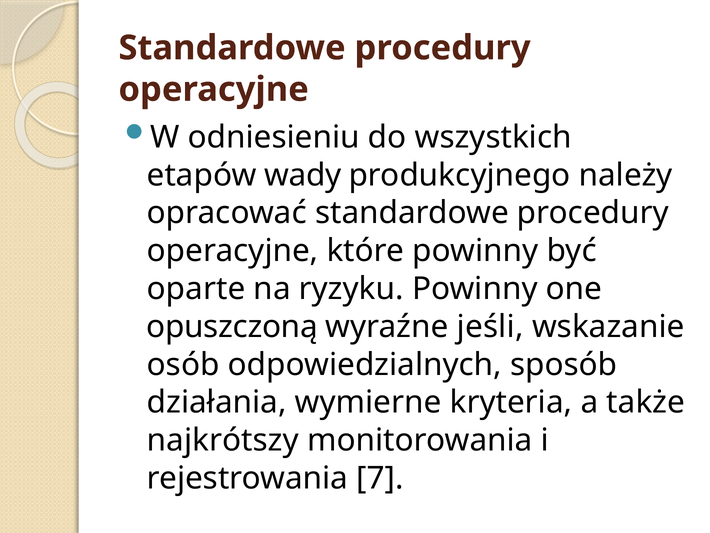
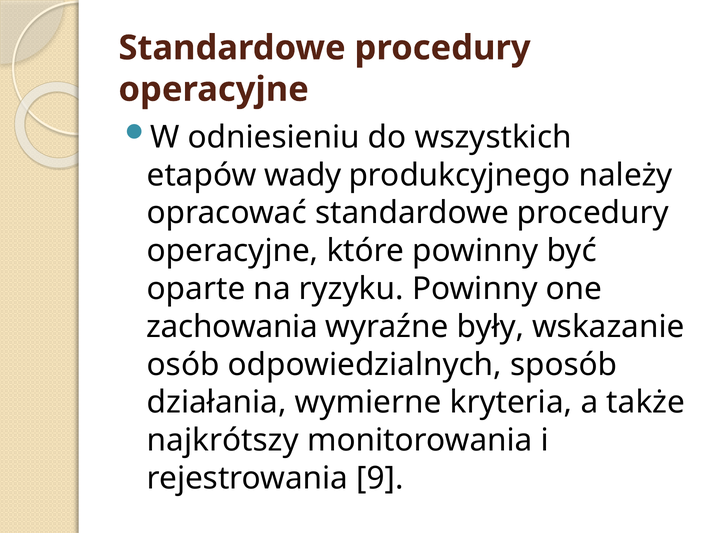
opuszczoną: opuszczoną -> zachowania
jeśli: jeśli -> były
7: 7 -> 9
